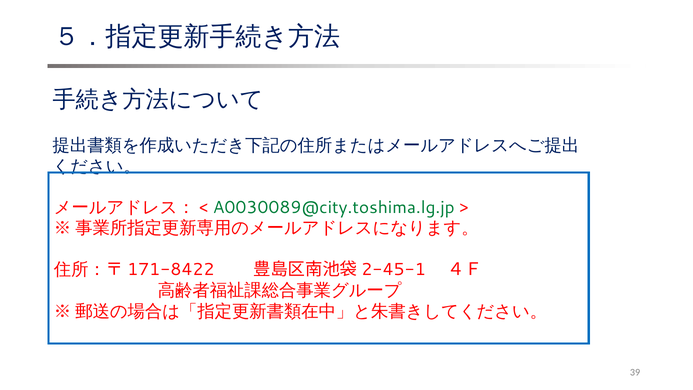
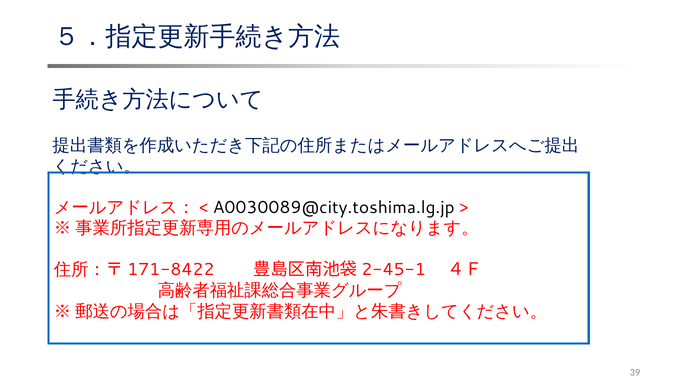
A0030089@city.toshima.lg.jp colour: green -> black
